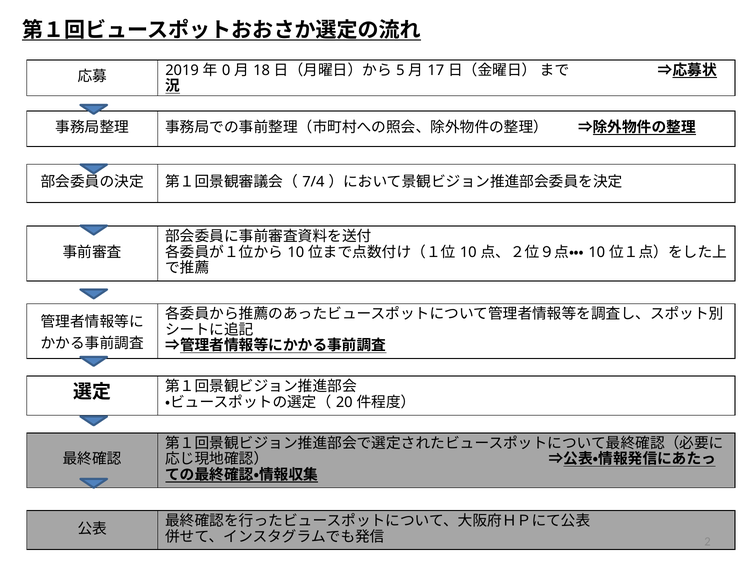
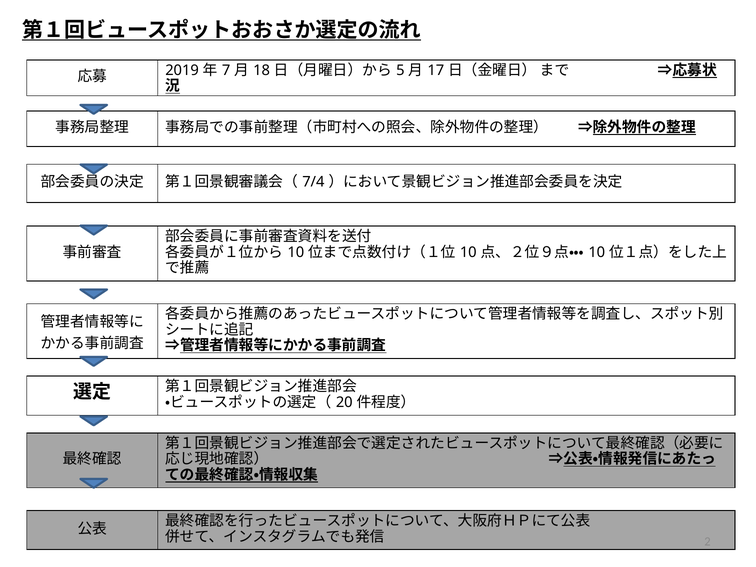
0: 0 -> 7
